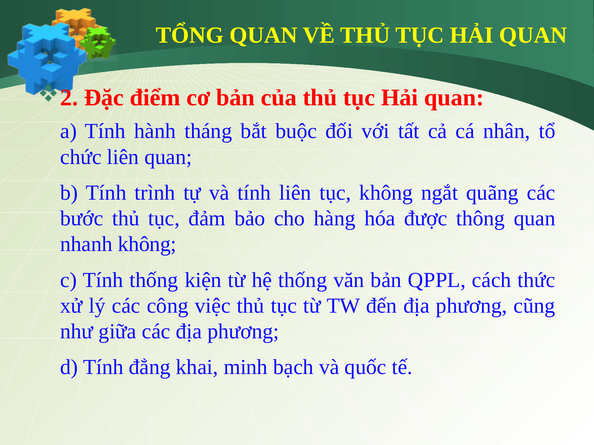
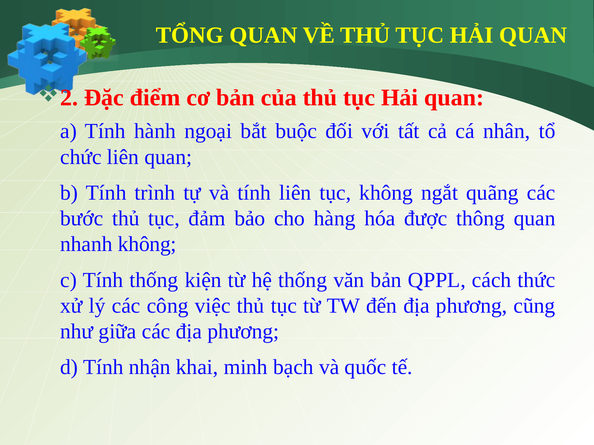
tháng: tháng -> ngoại
đẳng: đẳng -> nhận
